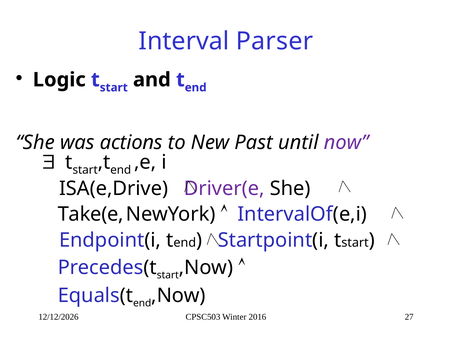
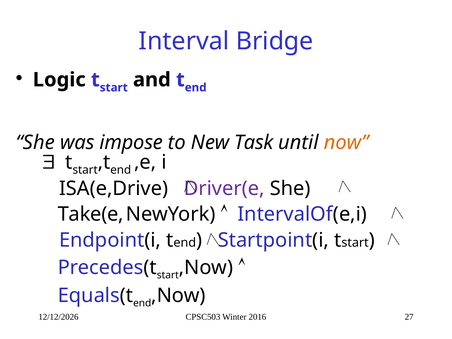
Parser: Parser -> Bridge
actions: actions -> impose
Past: Past -> Task
now colour: purple -> orange
